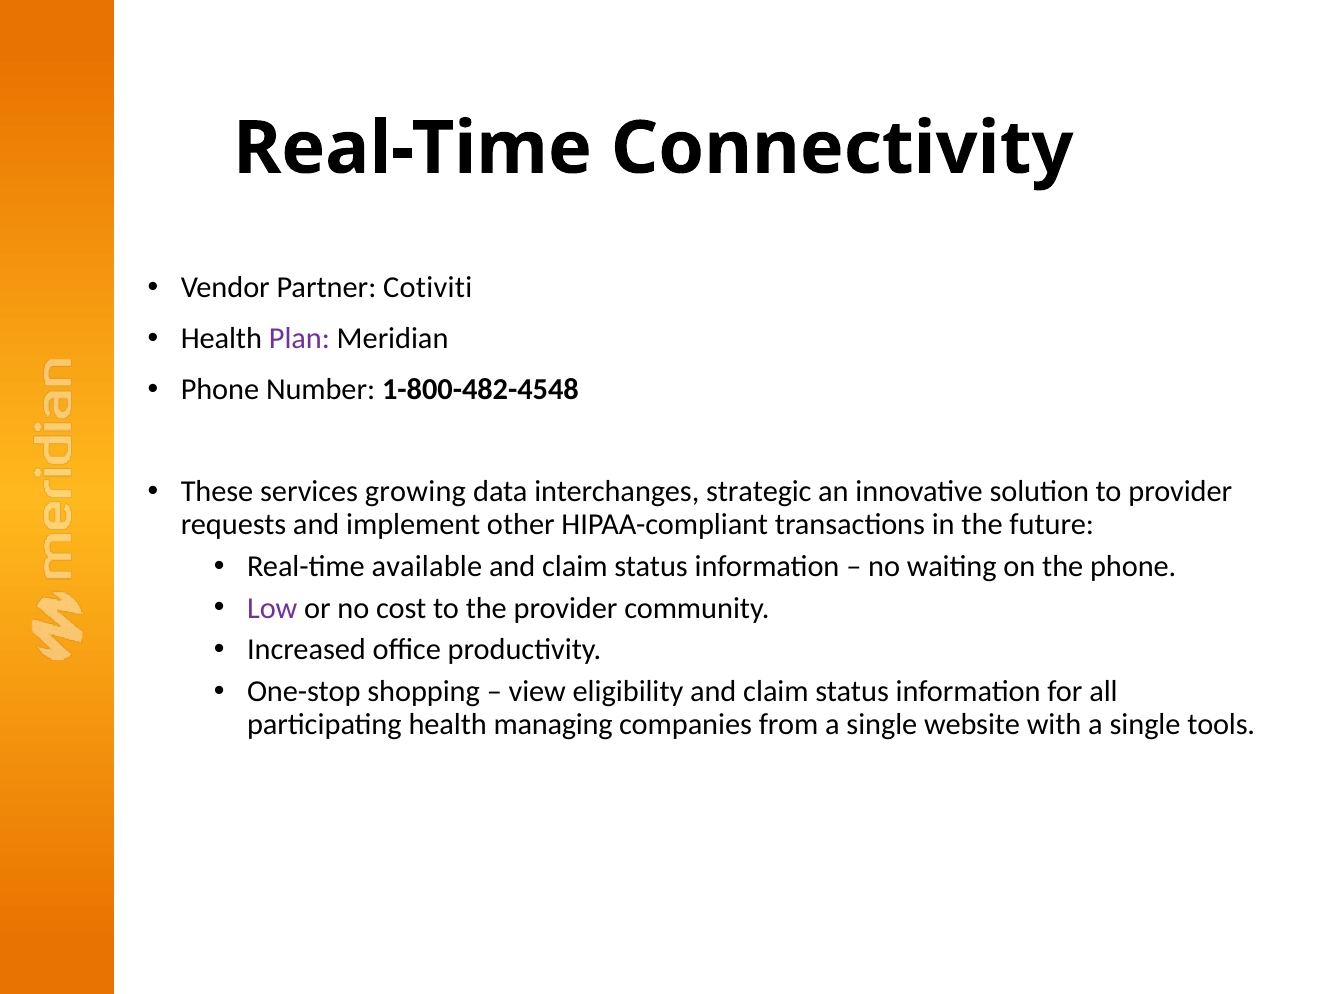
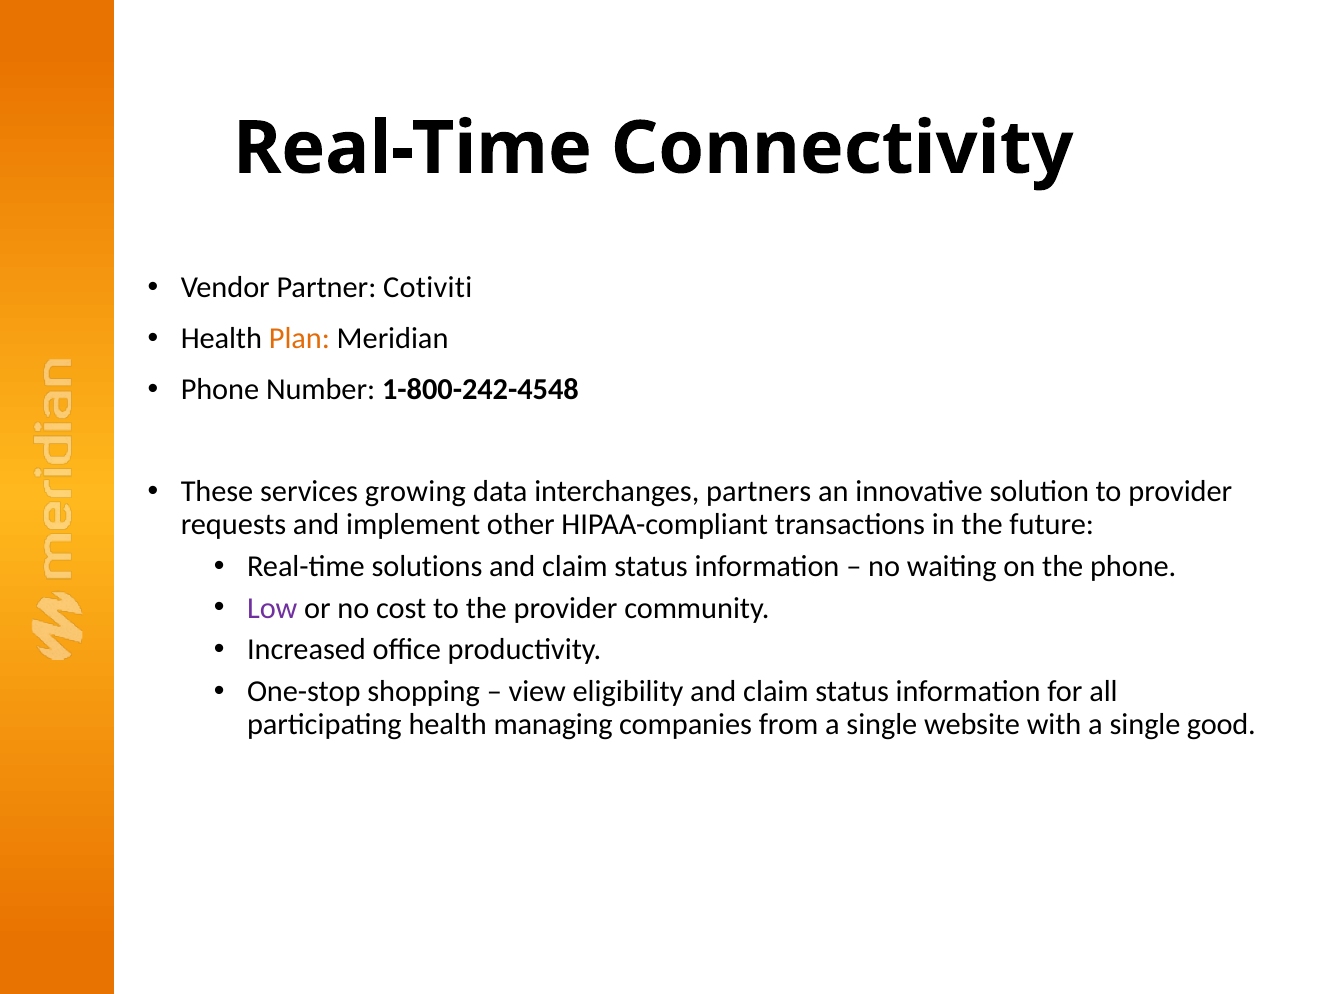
Plan colour: purple -> orange
1-800-482-4548: 1-800-482-4548 -> 1-800-242-4548
strategic: strategic -> partners
available: available -> solutions
tools: tools -> good
